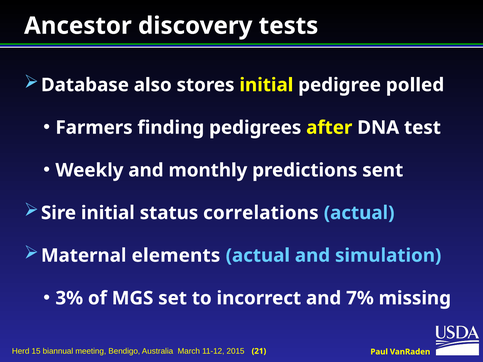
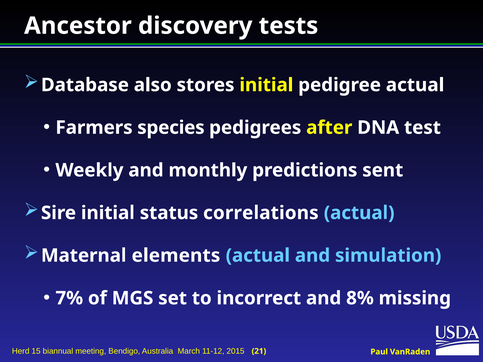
pedigree polled: polled -> actual
finding: finding -> species
3%: 3% -> 7%
7%: 7% -> 8%
